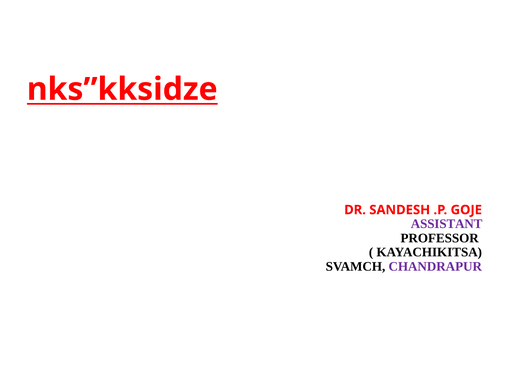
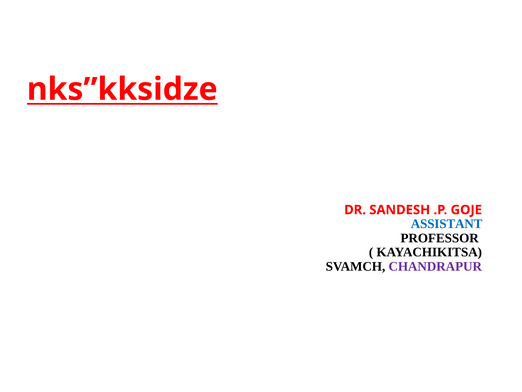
ASSISTANT colour: purple -> blue
